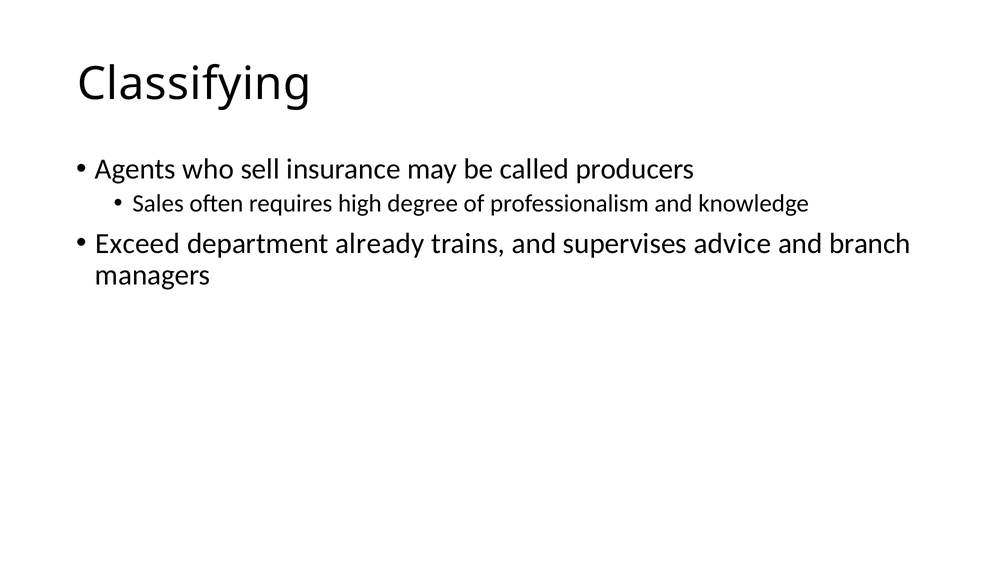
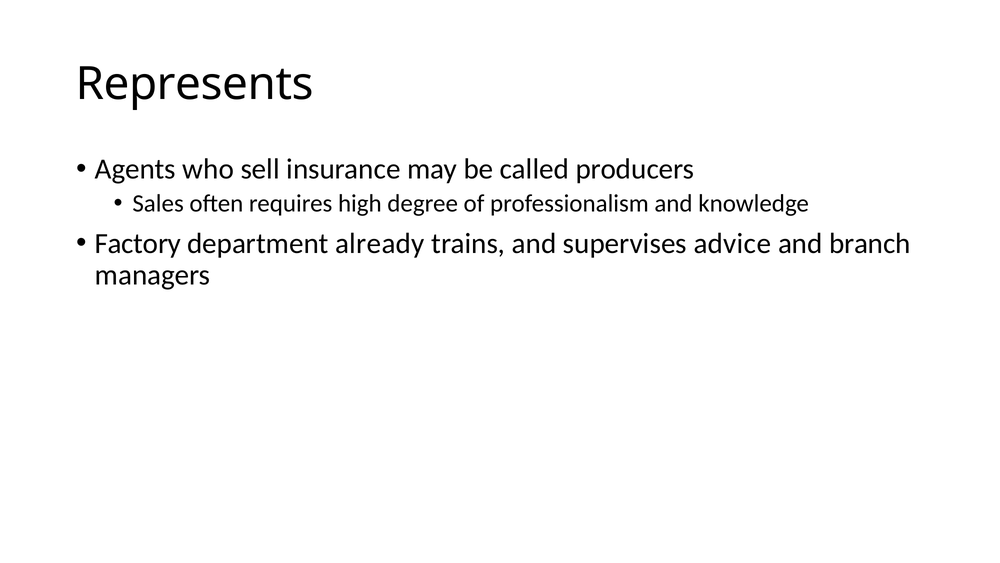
Classifying: Classifying -> Represents
Exceed: Exceed -> Factory
